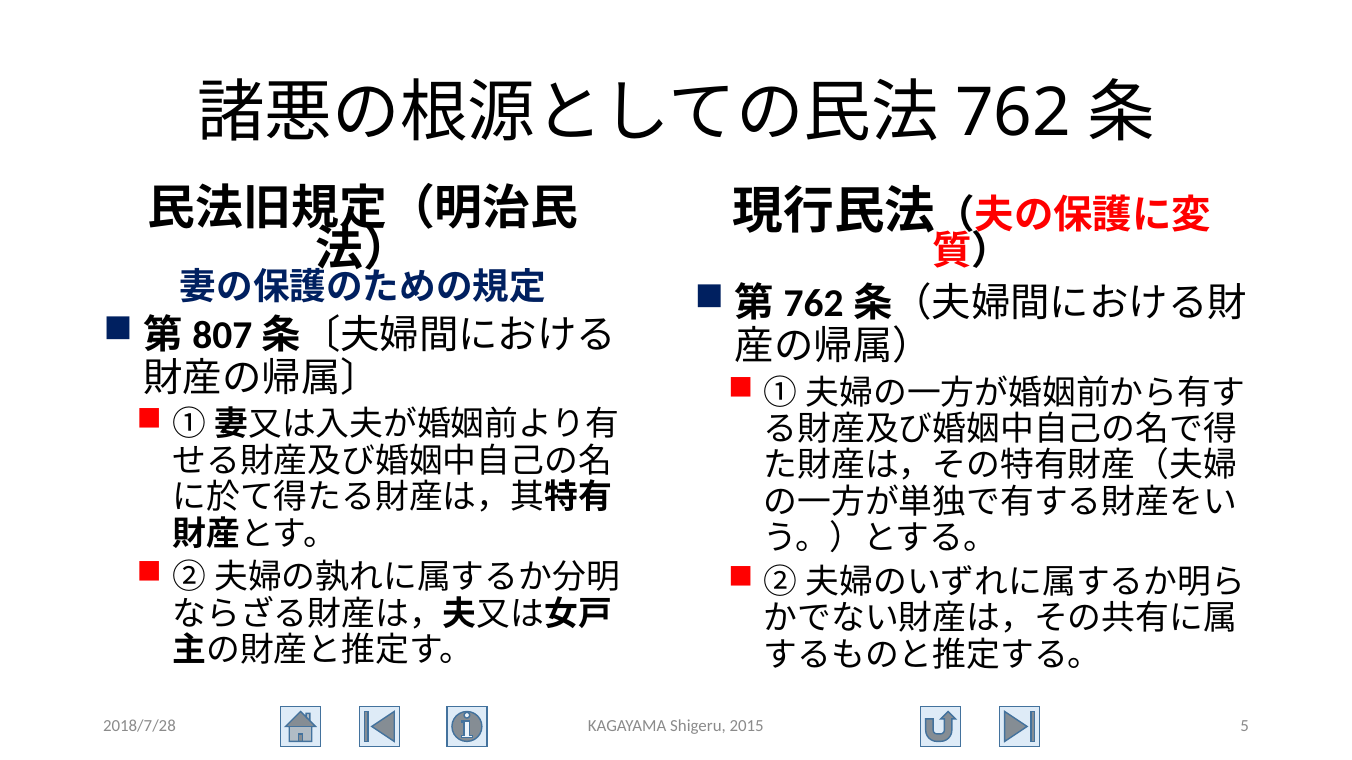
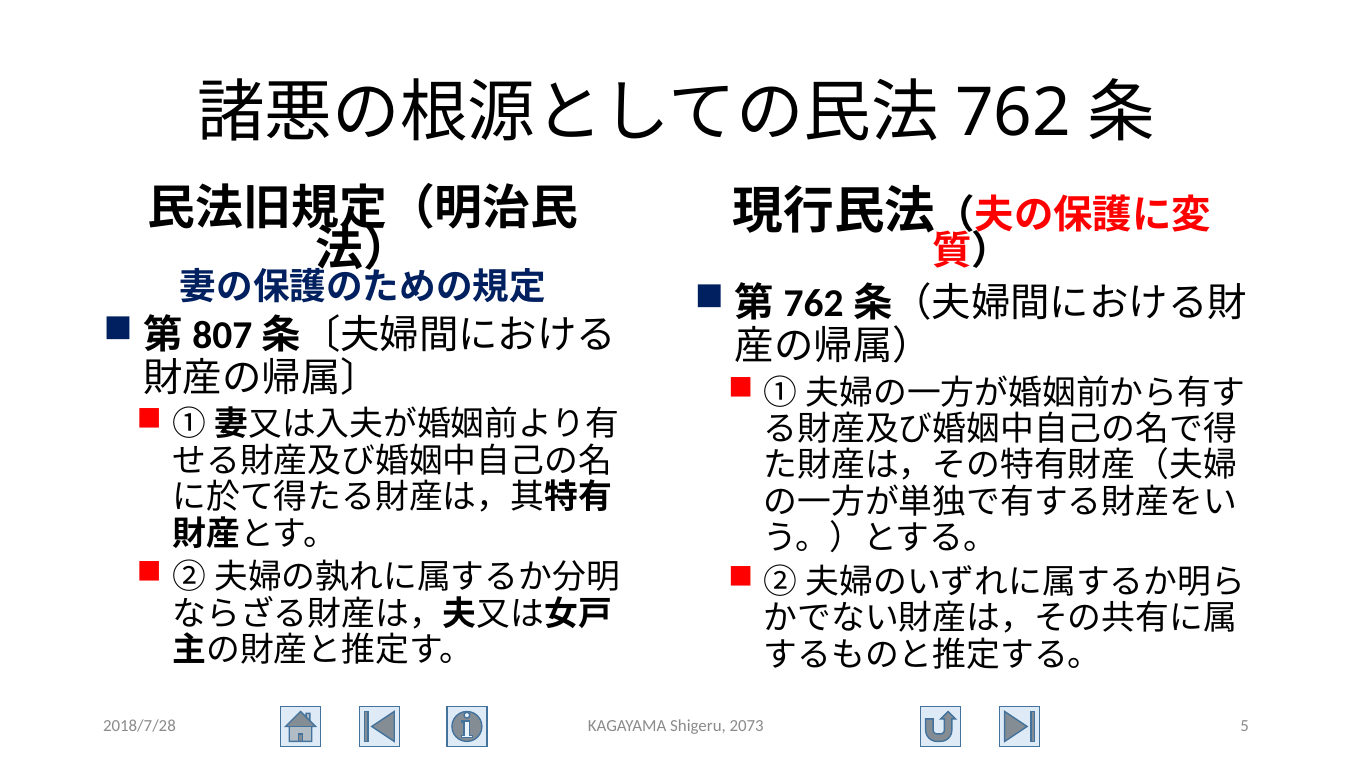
2015: 2015 -> 2073
